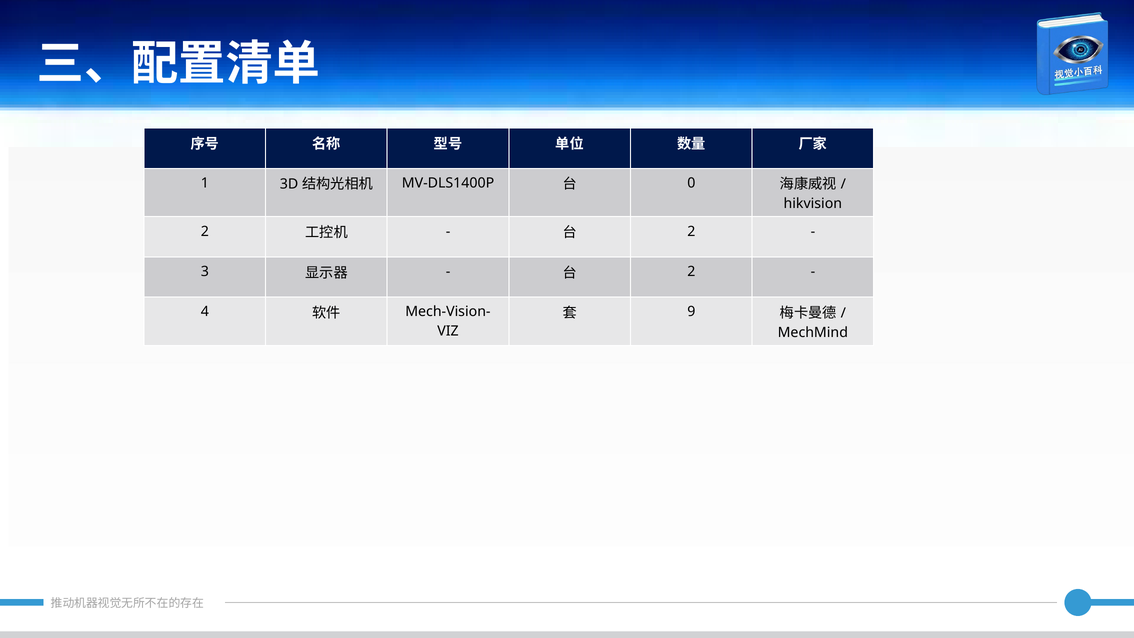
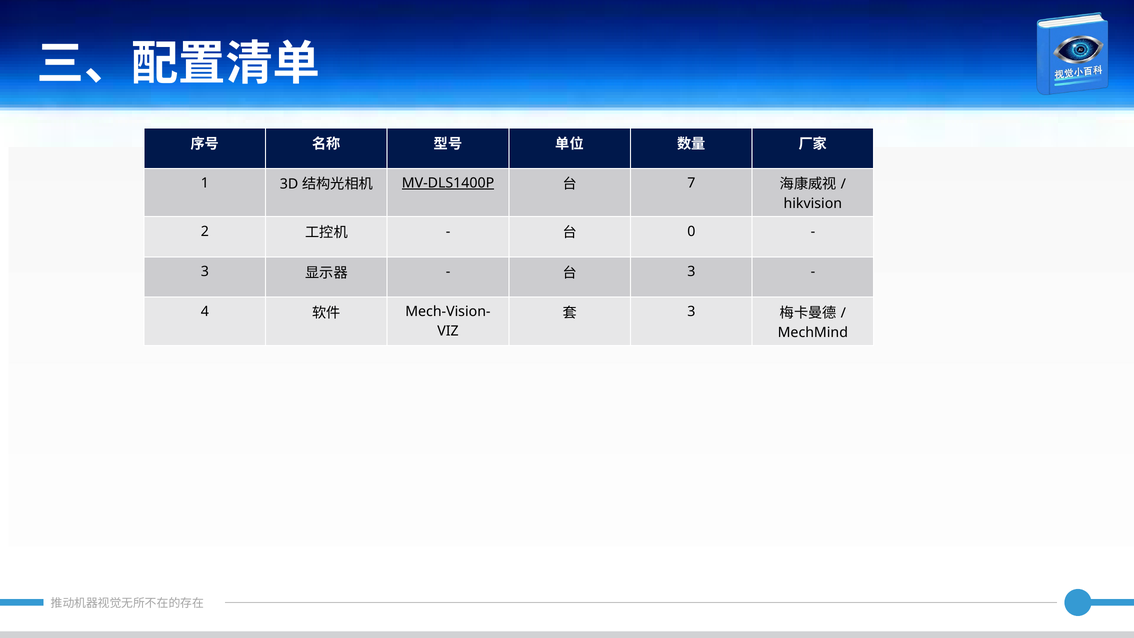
MV-DLS1400P underline: none -> present
0: 0 -> 7
2 at (691, 231): 2 -> 0
2 at (691, 272): 2 -> 3
9 at (691, 312): 9 -> 3
